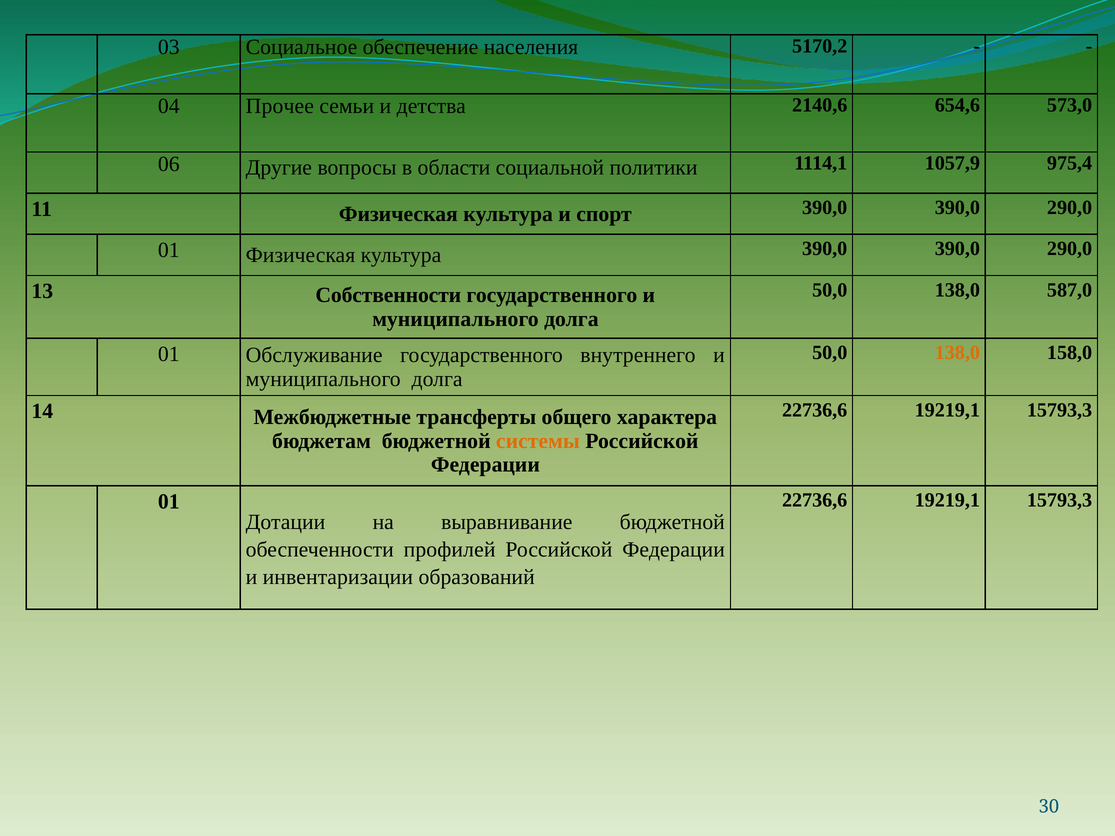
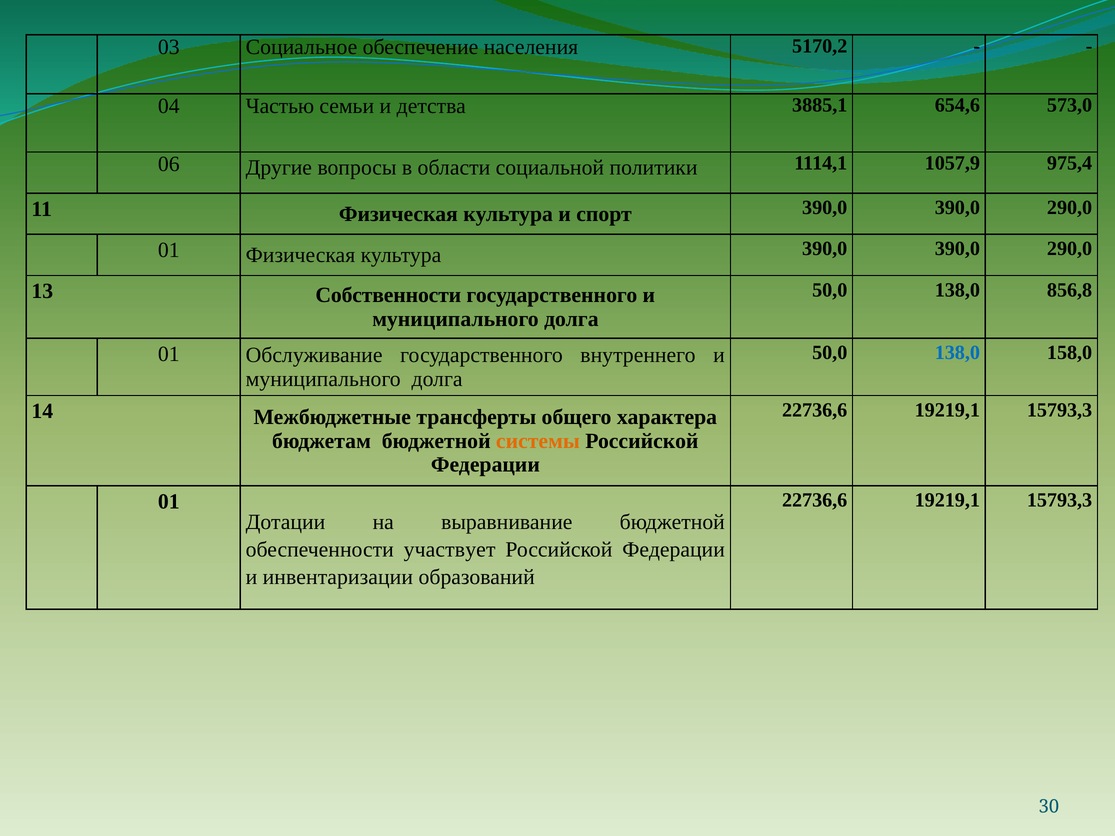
Прочее: Прочее -> Частью
2140,6: 2140,6 -> 3885,1
587,0: 587,0 -> 856,8
138,0 at (957, 353) colour: orange -> blue
профилей: профилей -> участвует
